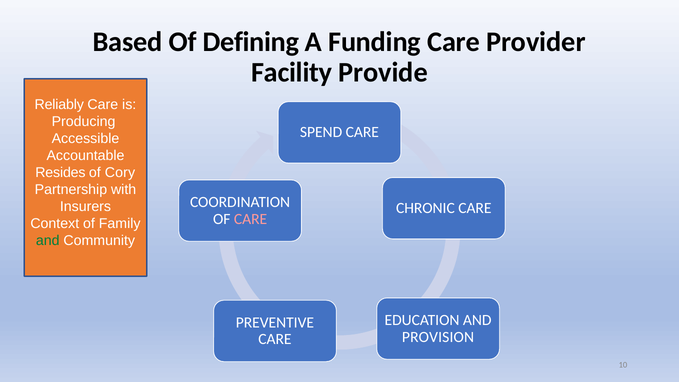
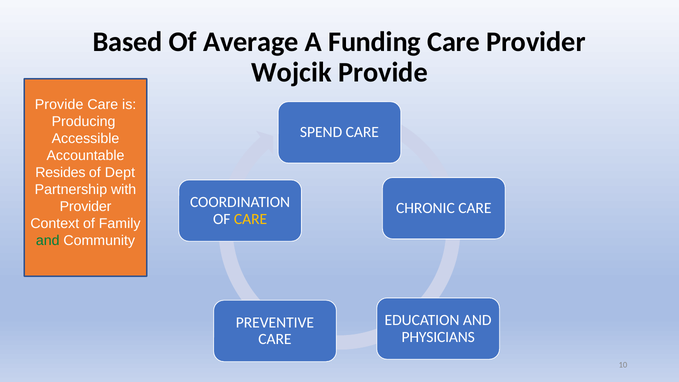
Defining: Defining -> Average
Facility: Facility -> Wojcik
Reliably at (59, 105): Reliably -> Provide
Cory: Cory -> Dept
Insurers at (85, 207): Insurers -> Provider
CARE at (251, 219) colour: pink -> yellow
PROVISION: PROVISION -> PHYSICIANS
